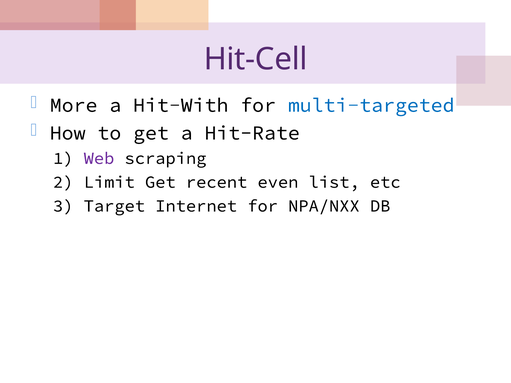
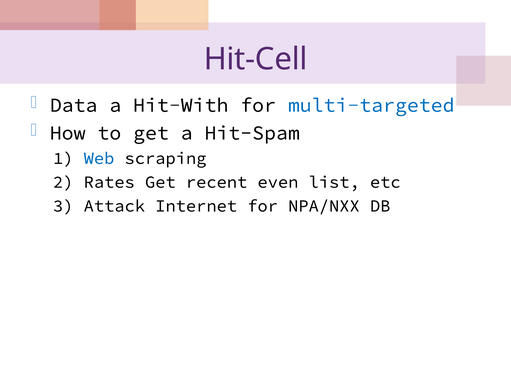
More: More -> Data
Hit-Rate: Hit-Rate -> Hit-Spam
Web colour: purple -> blue
Limit: Limit -> Rates
Target: Target -> Attack
